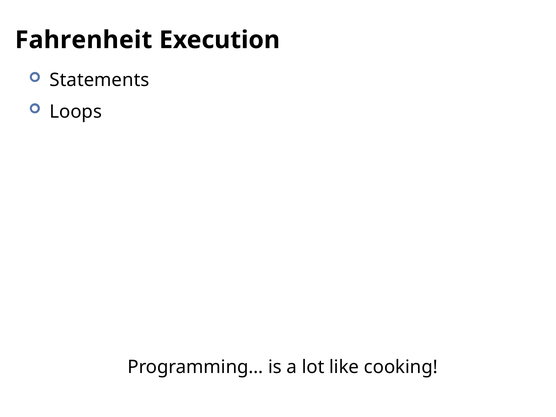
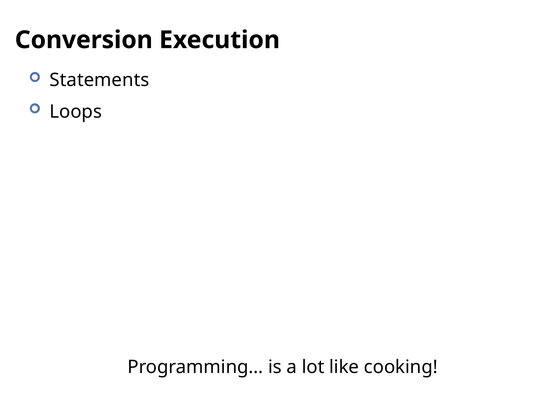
Fahrenheit: Fahrenheit -> Conversion
